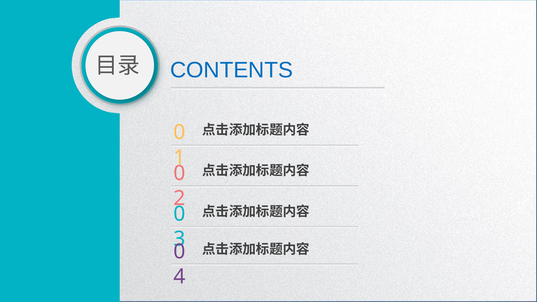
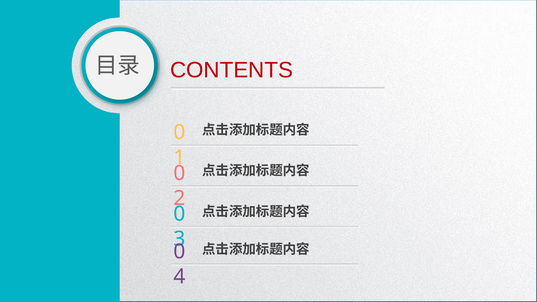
CONTENTS colour: blue -> red
